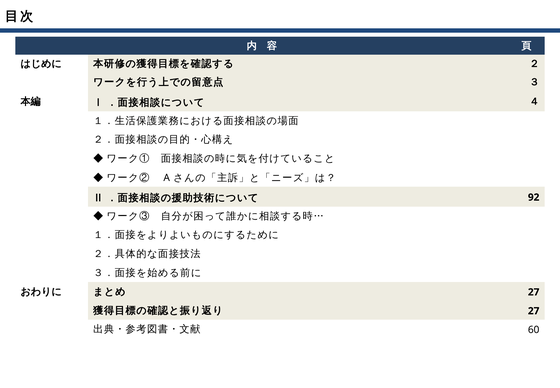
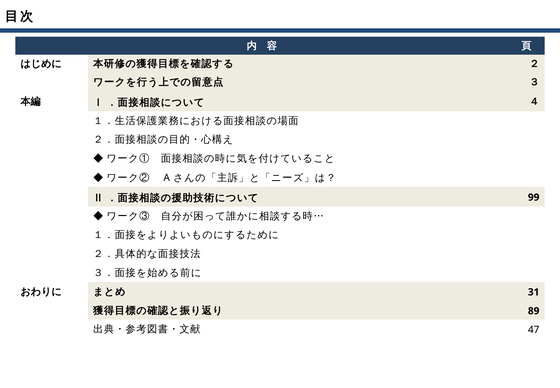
92: 92 -> 99
27 at (534, 292): 27 -> 31
27 at (534, 311): 27 -> 89
60: 60 -> 47
